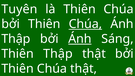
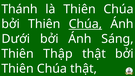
Tuyên: Tuyên -> Thánh
Thập at (16, 39): Thập -> Dưới
Ánh at (80, 39) underline: present -> none
